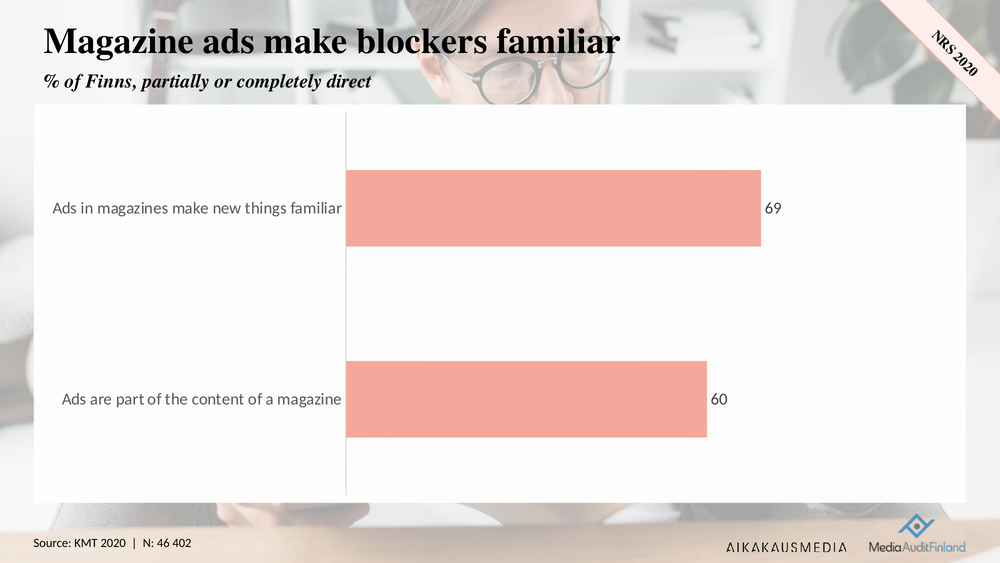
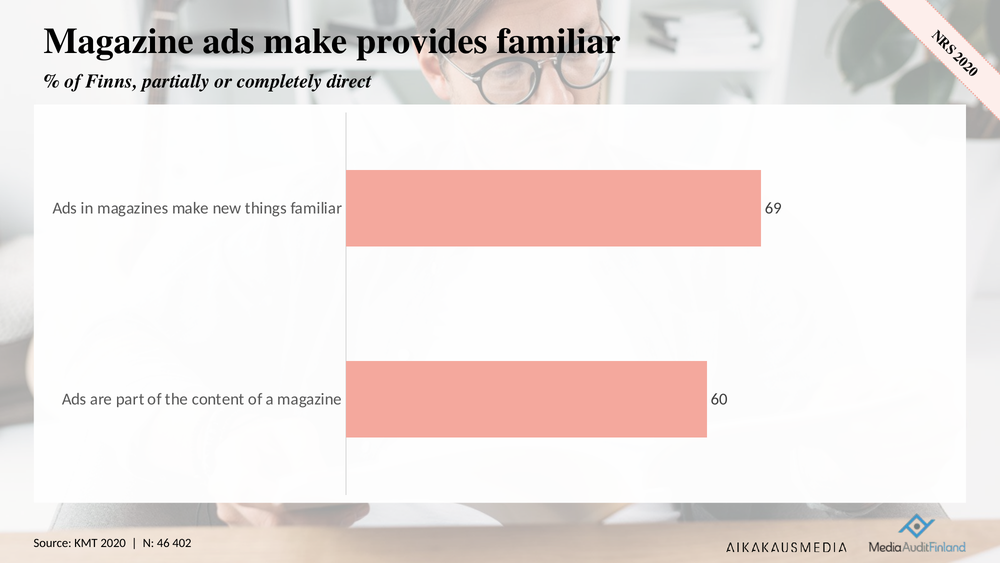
blockers: blockers -> provides
